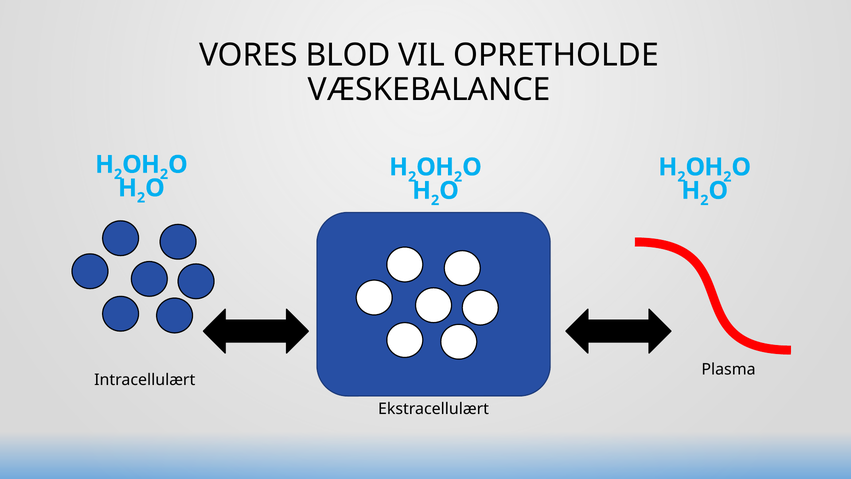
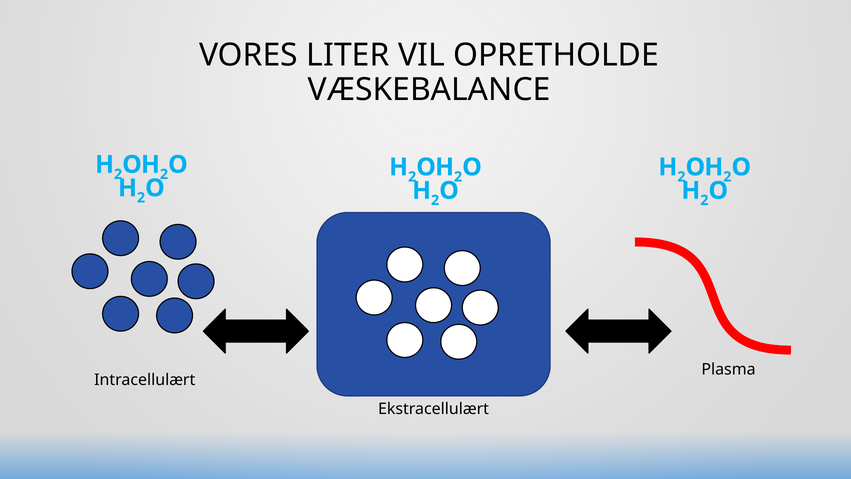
BLOD: BLOD -> LITER
